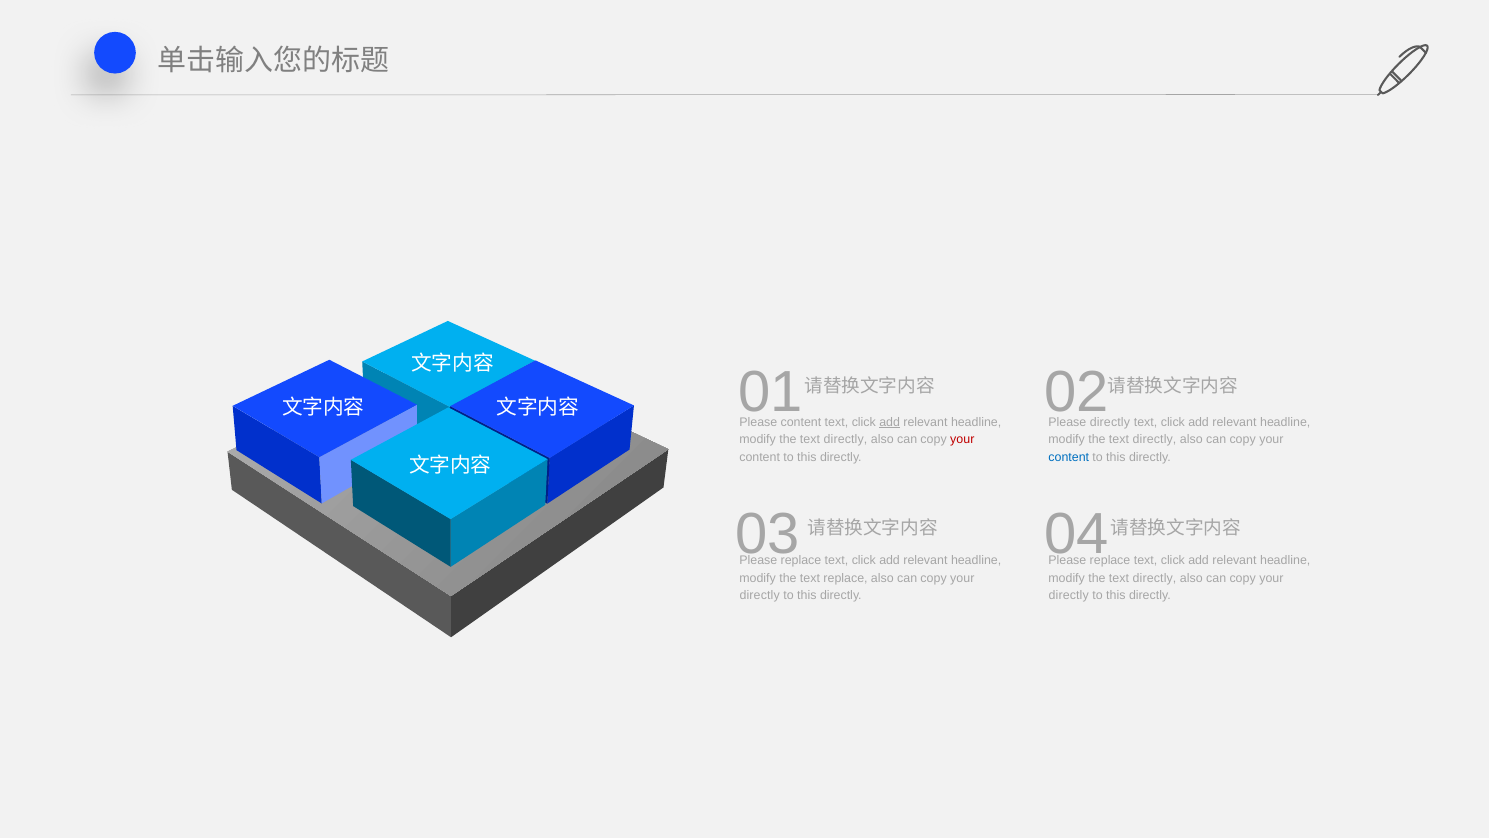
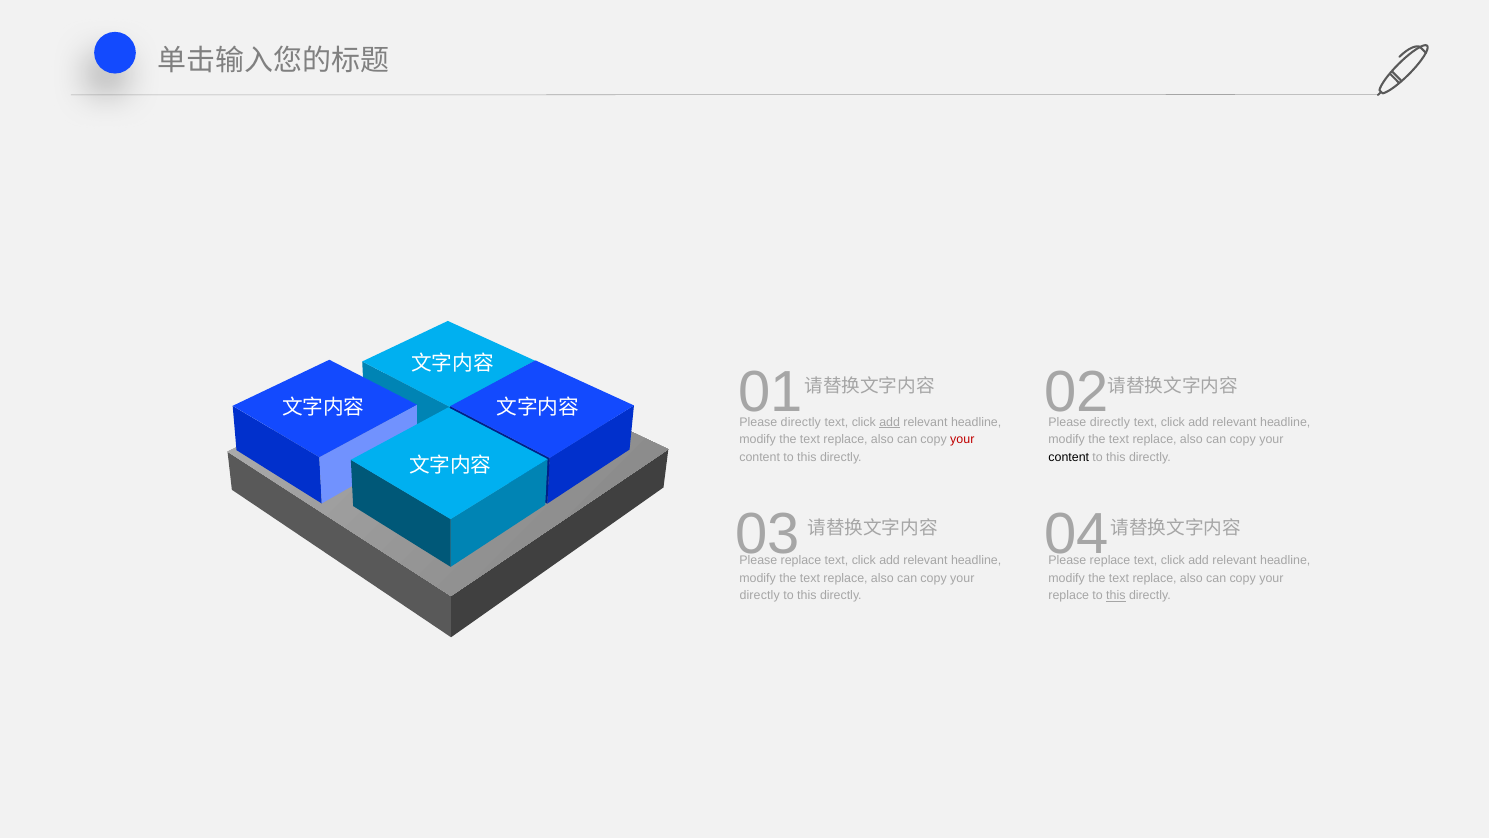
content at (801, 422): content -> directly
directly at (845, 440): directly -> replace
directly at (1155, 440): directly -> replace
content at (1069, 457) colour: blue -> black
directly at (1155, 578): directly -> replace
directly at (1069, 596): directly -> replace
this at (1116, 596) underline: none -> present
